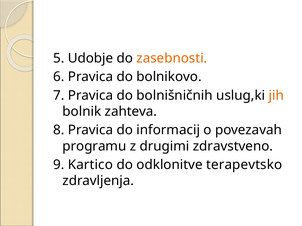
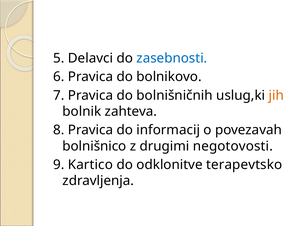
Udobje: Udobje -> Delavci
zasebnosti colour: orange -> blue
programu: programu -> bolnišnico
zdravstveno: zdravstveno -> negotovosti
